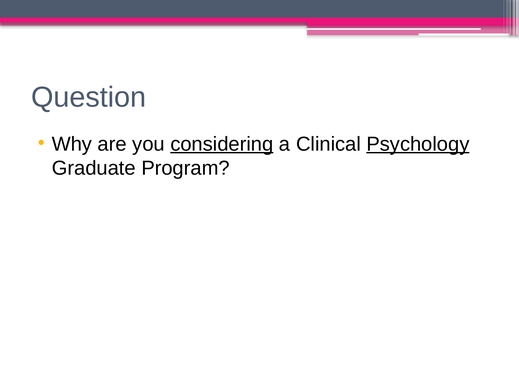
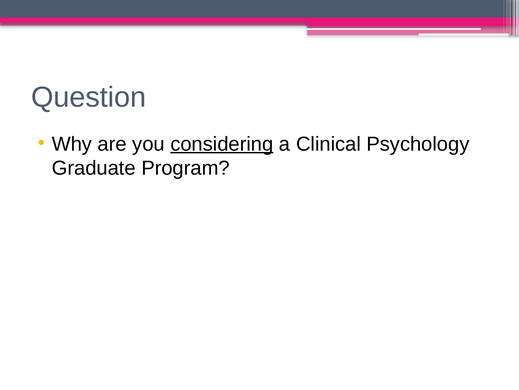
Psychology underline: present -> none
